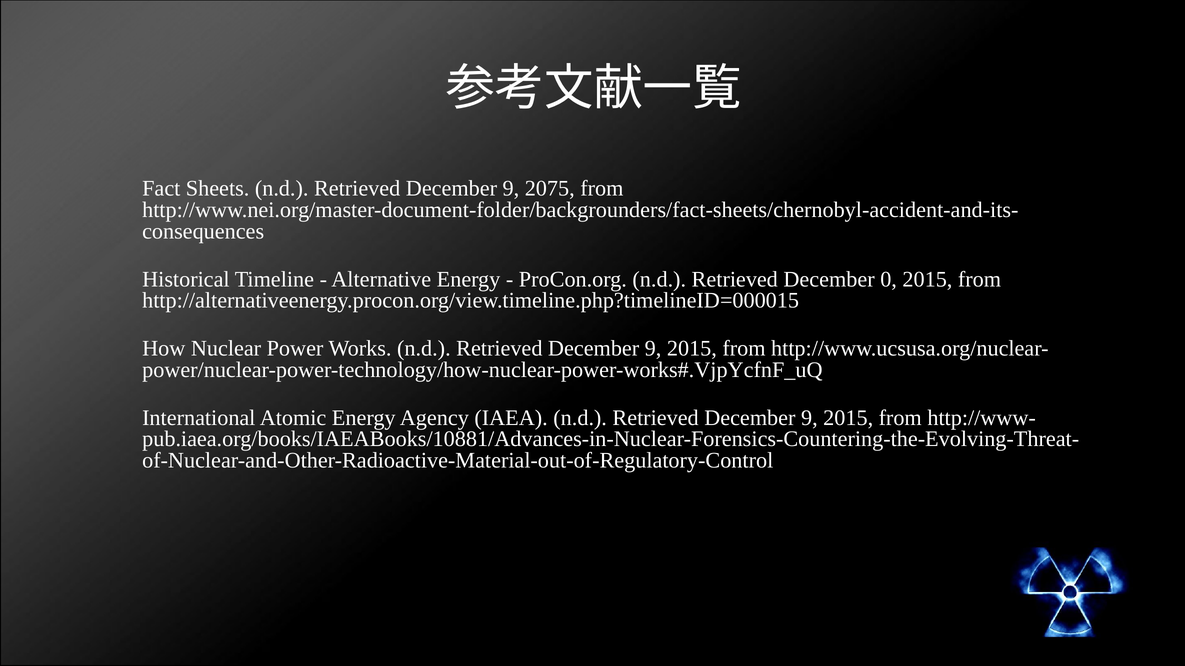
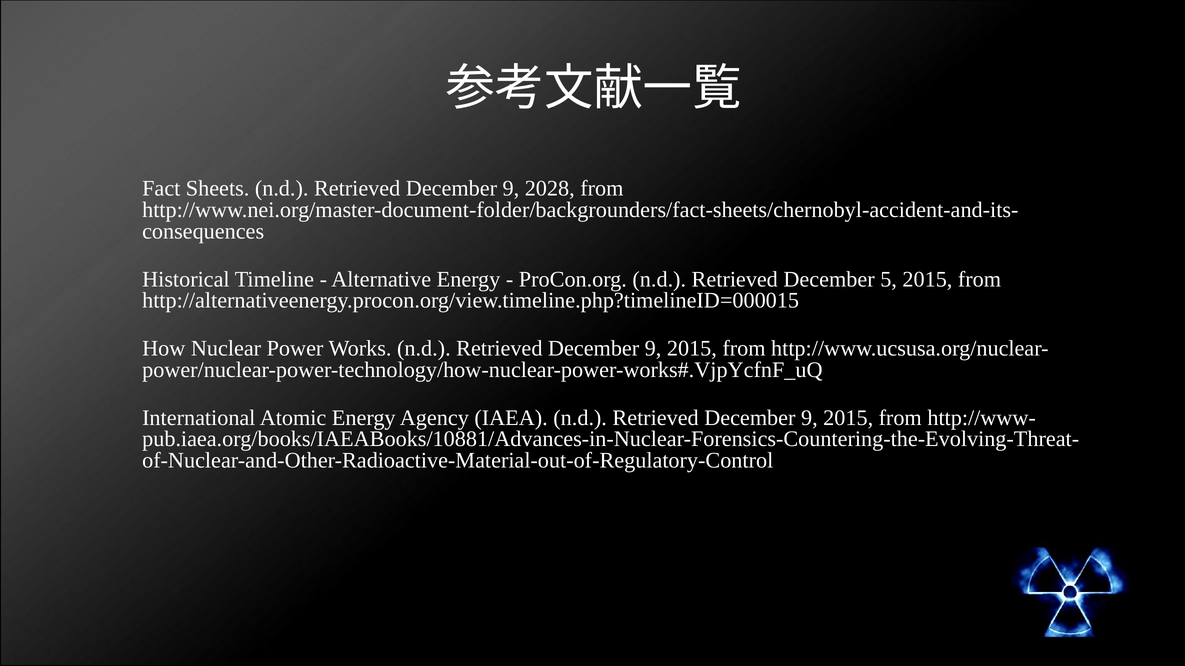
2075: 2075 -> 2028
0: 0 -> 5
